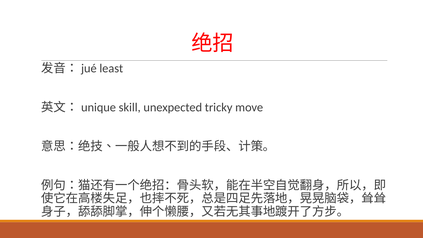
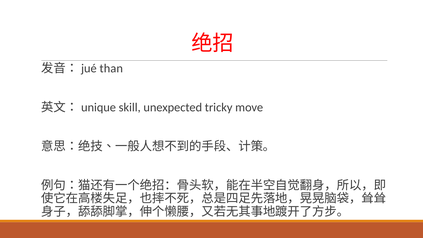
least: least -> than
